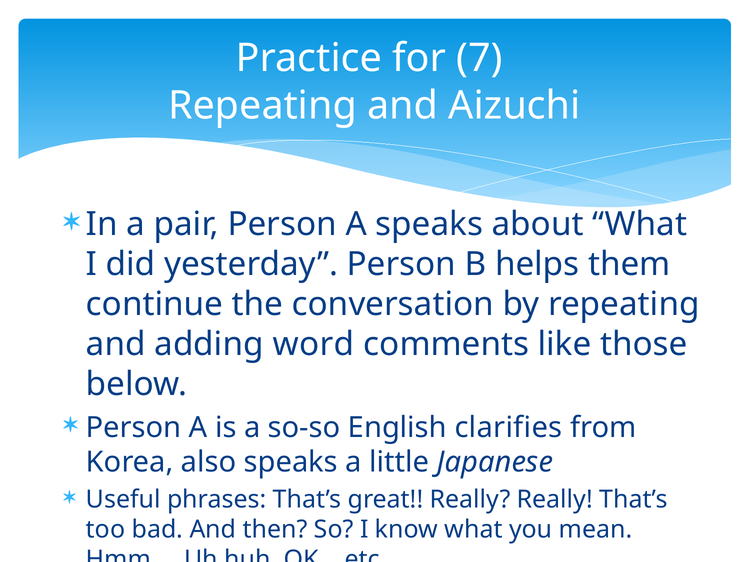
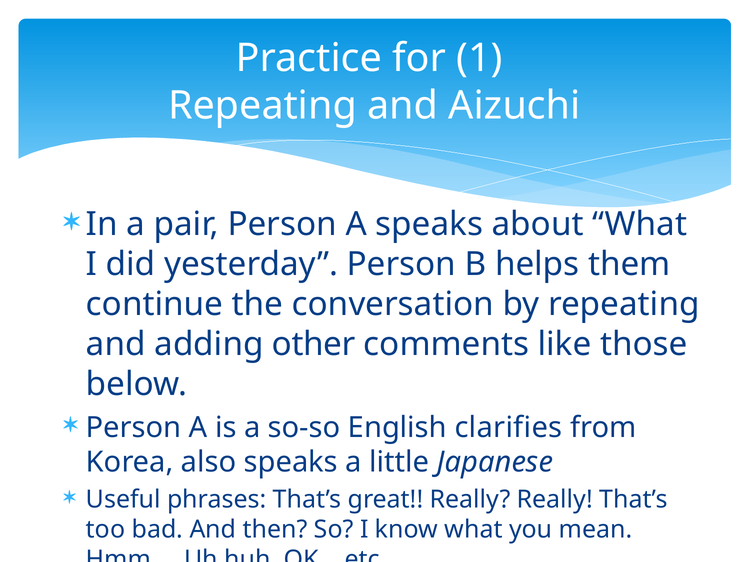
7: 7 -> 1
word: word -> other
